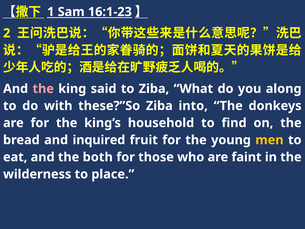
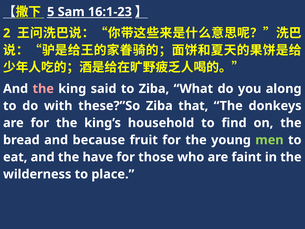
1: 1 -> 5
into: into -> that
inquired: inquired -> because
men colour: yellow -> light green
both: both -> have
